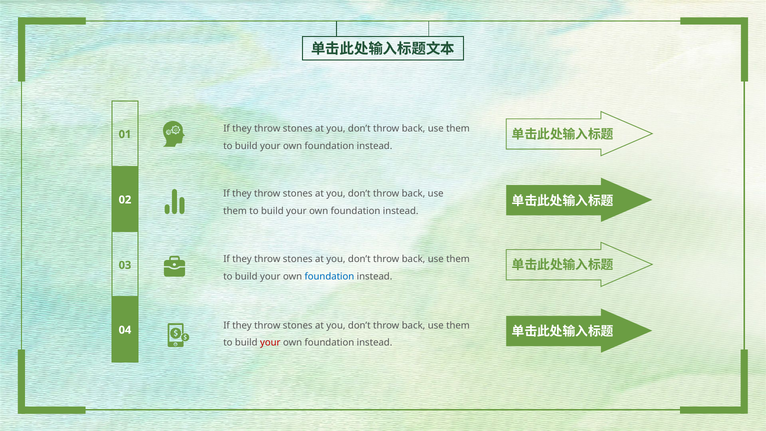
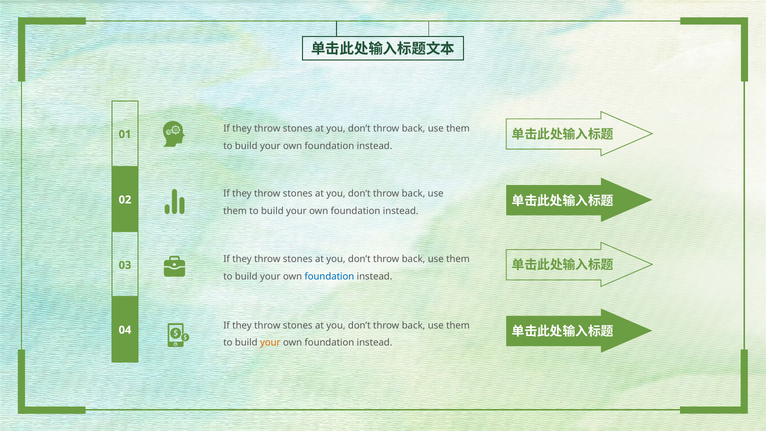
your at (270, 343) colour: red -> orange
